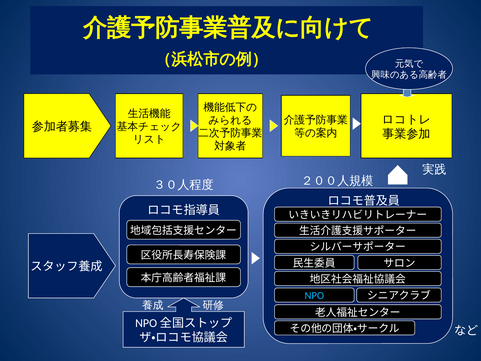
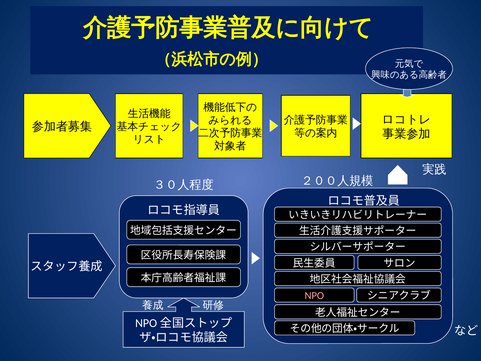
NPO colour: light blue -> pink
